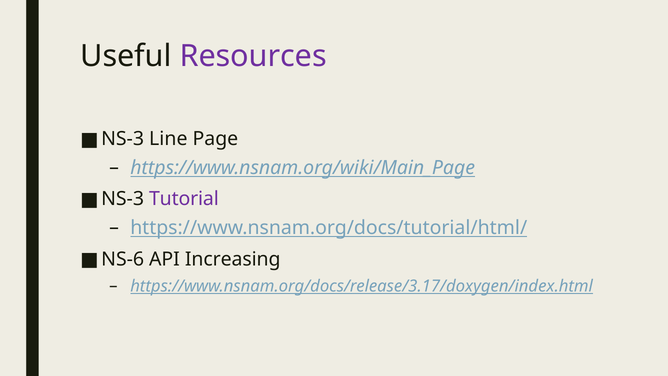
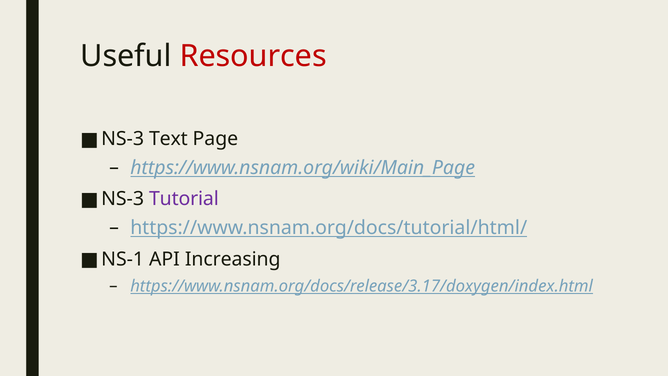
Resources colour: purple -> red
Line: Line -> Text
NS-6: NS-6 -> NS-1
